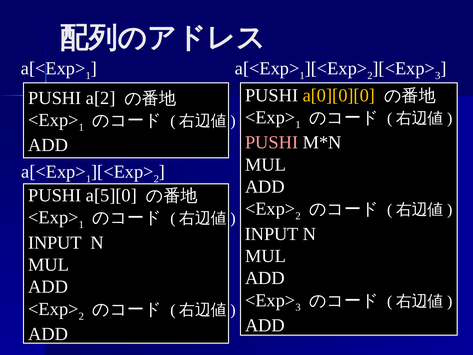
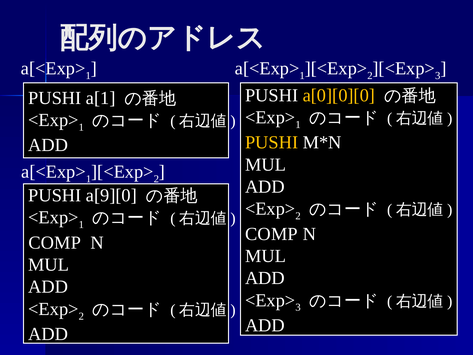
a[2: a[2 -> a[1
PUSHI at (272, 142) colour: pink -> yellow
a[5][0: a[5][0 -> a[9][0
INPUT at (272, 234): INPUT -> COMP
INPUT at (55, 243): INPUT -> COMP
